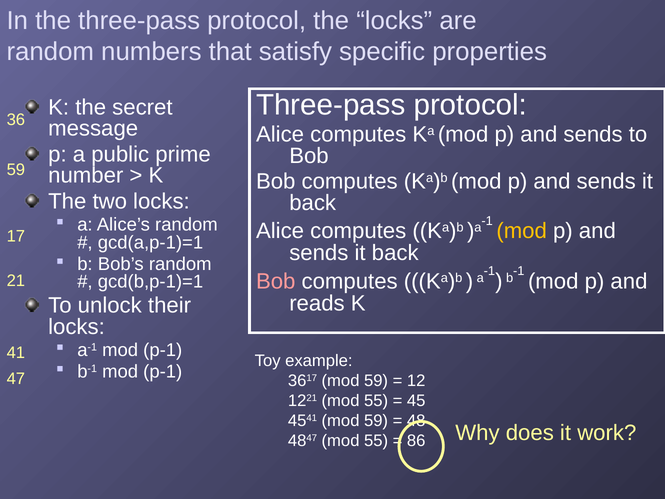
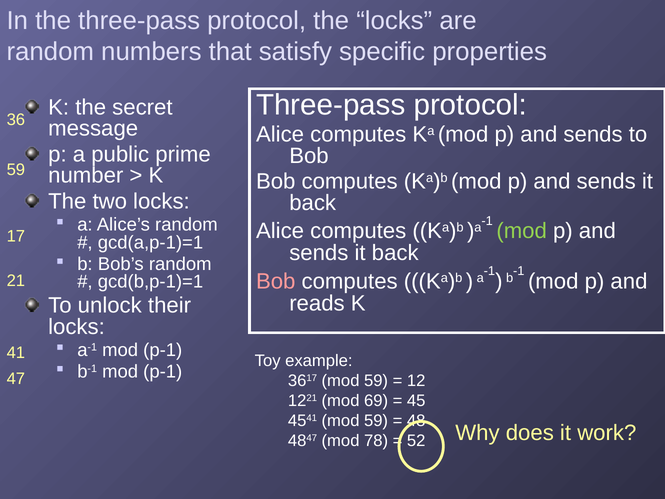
mod at (522, 231) colour: yellow -> light green
1221 mod 55: 55 -> 69
4847 mod 55: 55 -> 78
86: 86 -> 52
